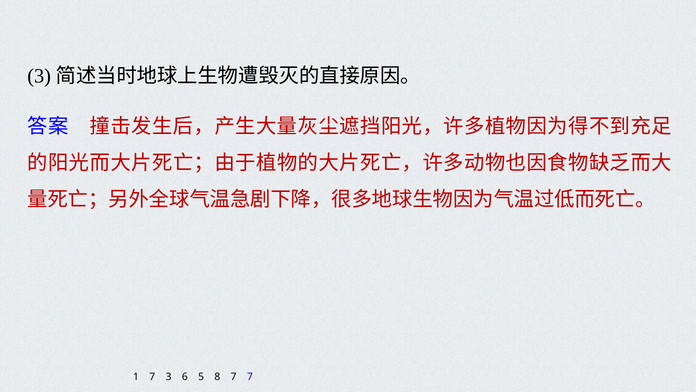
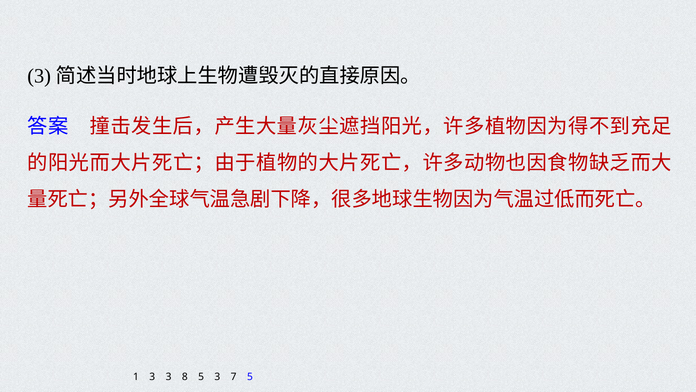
1 7: 7 -> 3
6: 6 -> 8
8 at (217, 376): 8 -> 3
7 7: 7 -> 5
